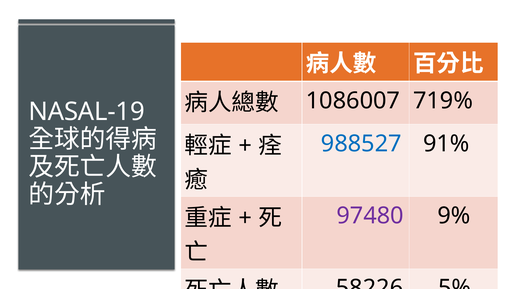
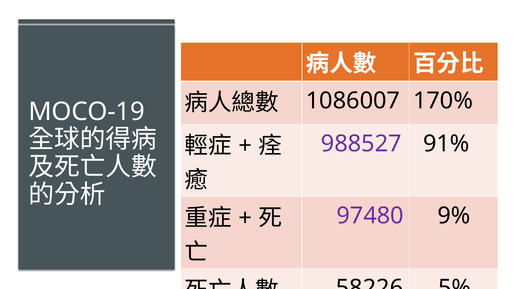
719%: 719% -> 170%
NASAL-19: NASAL-19 -> MOCO-19
988527 colour: blue -> purple
